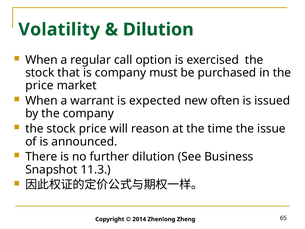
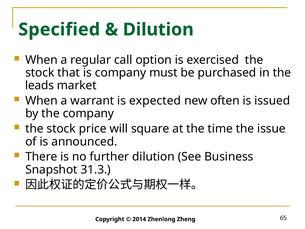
Volatility: Volatility -> Specified
price at (39, 85): price -> leads
reason: reason -> square
11.3: 11.3 -> 31.3
